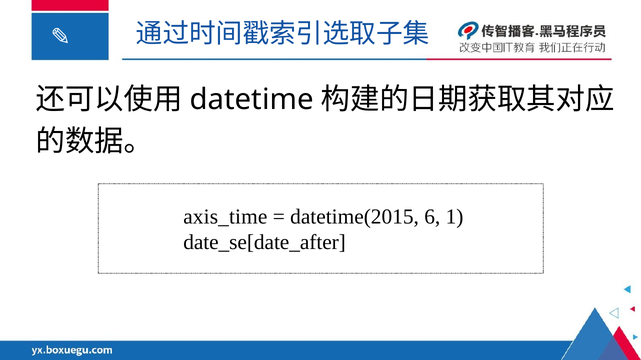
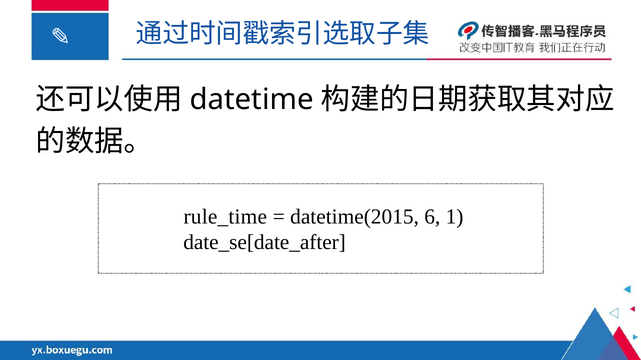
axis_time: axis_time -> rule_time
